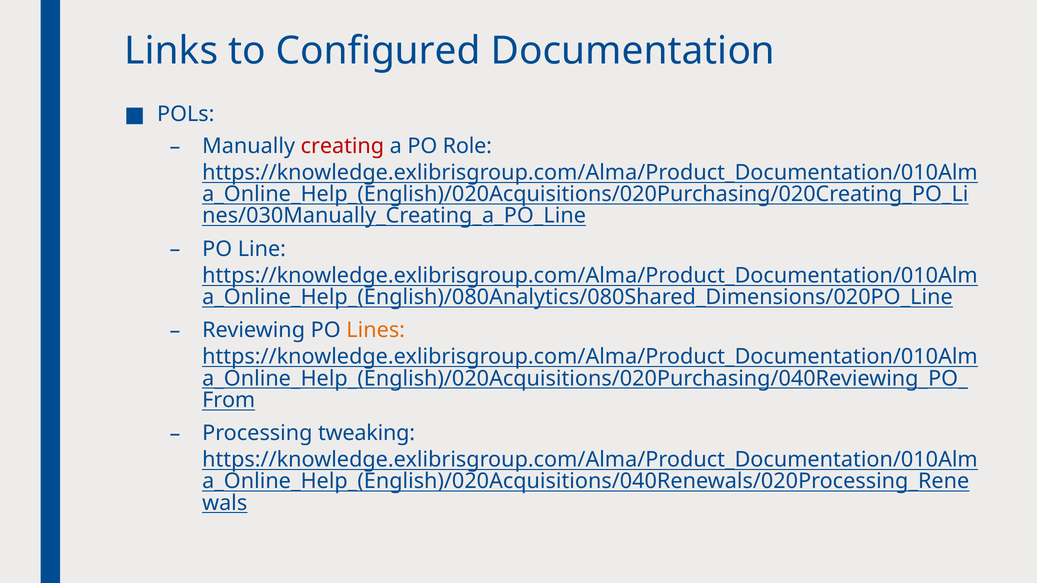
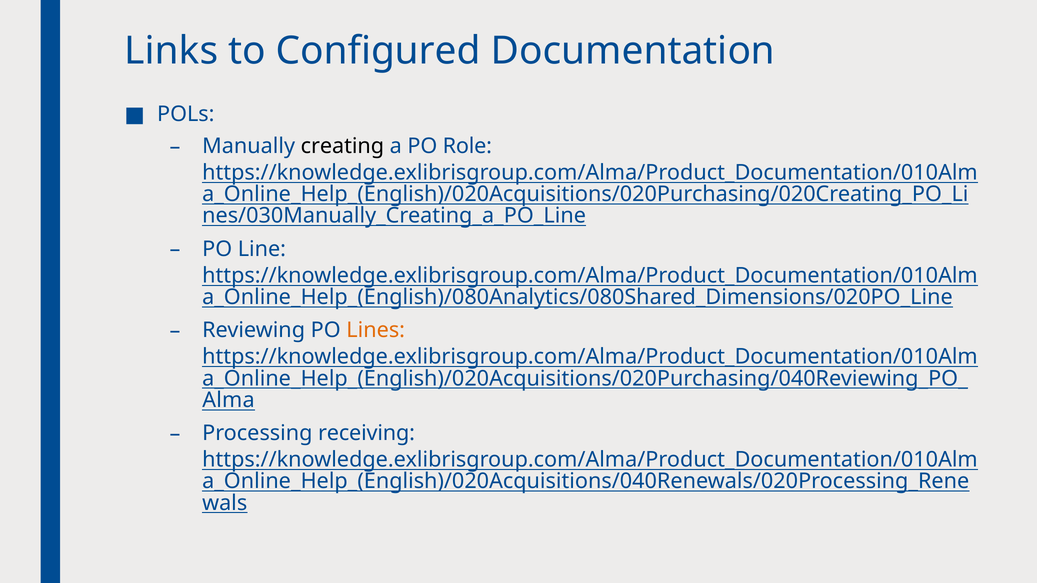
creating colour: red -> black
From: From -> Alma
tweaking: tweaking -> receiving
